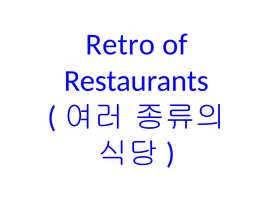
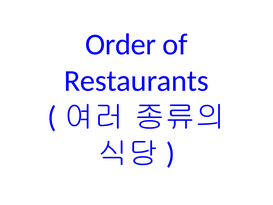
Retro: Retro -> Order
